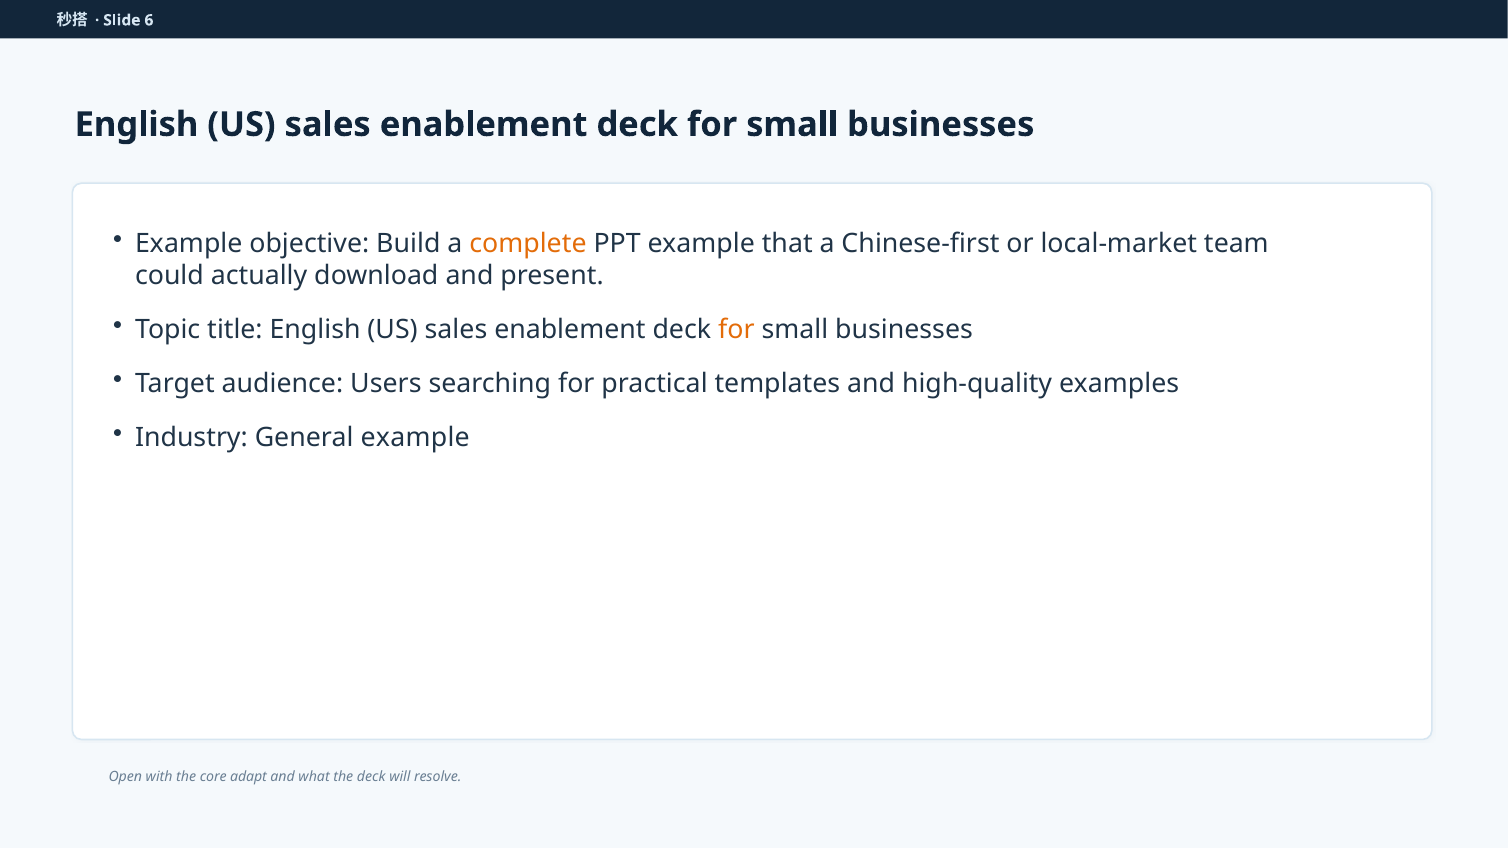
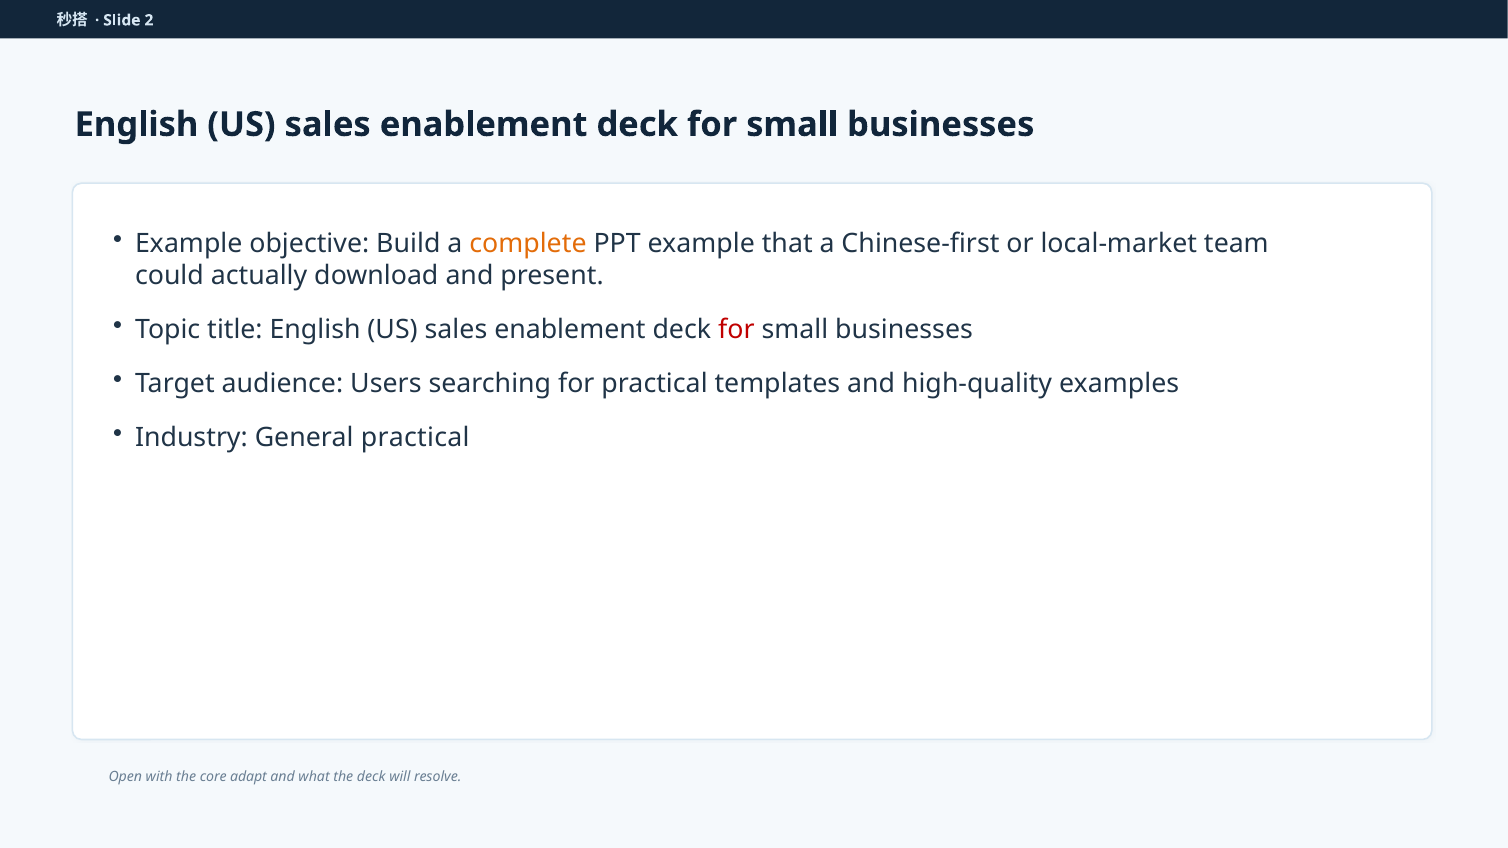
6: 6 -> 2
for at (736, 330) colour: orange -> red
General example: example -> practical
